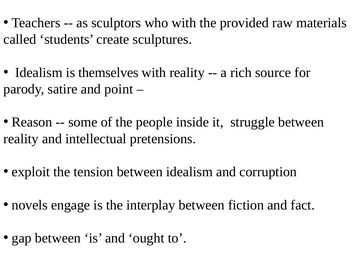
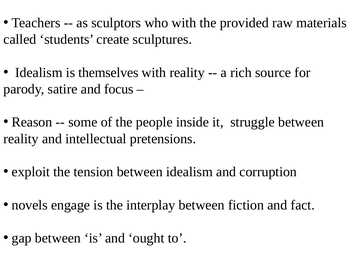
point: point -> focus
